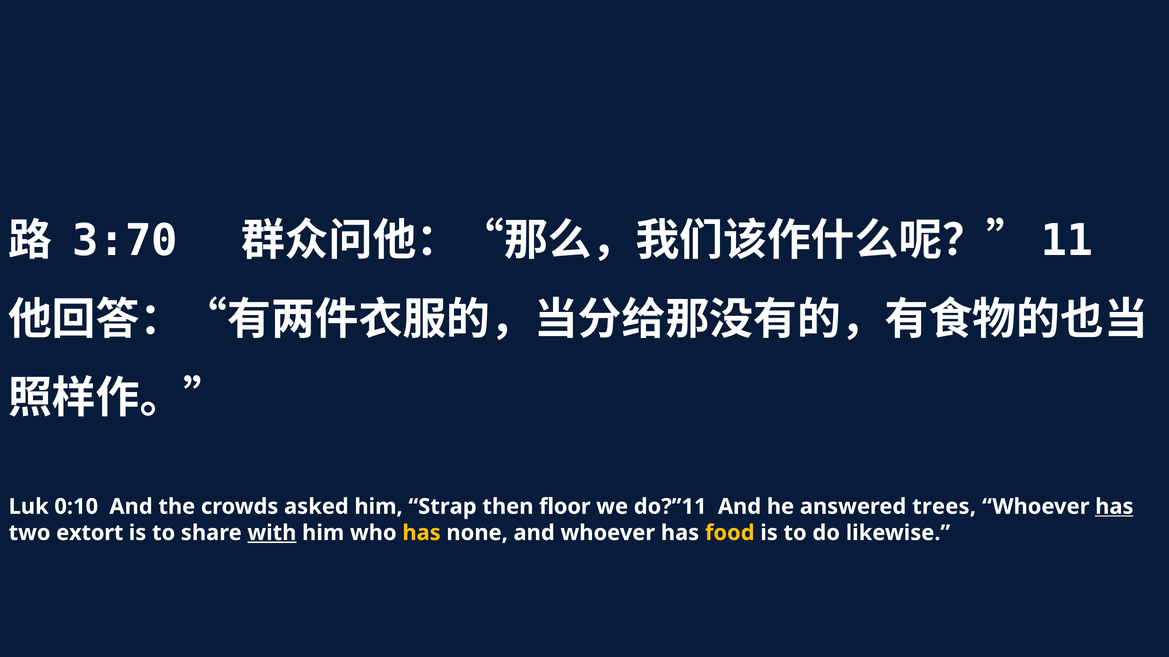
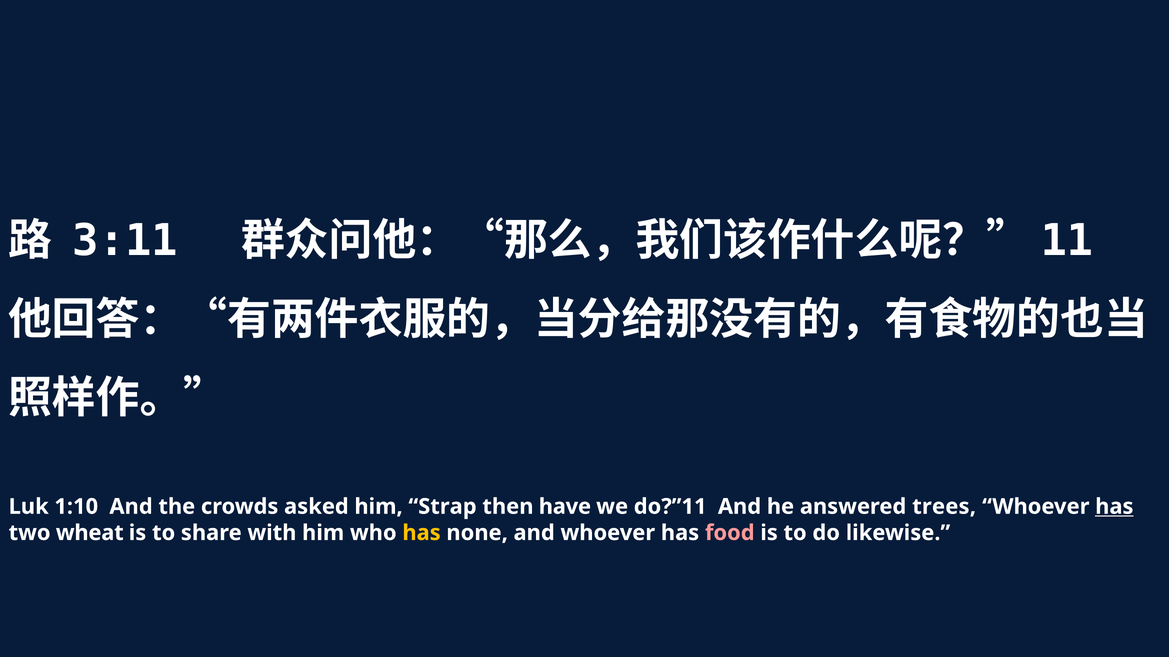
3:70: 3:70 -> 3:11
0:10: 0:10 -> 1:10
floor: floor -> have
extort: extort -> wheat
with underline: present -> none
food colour: yellow -> pink
